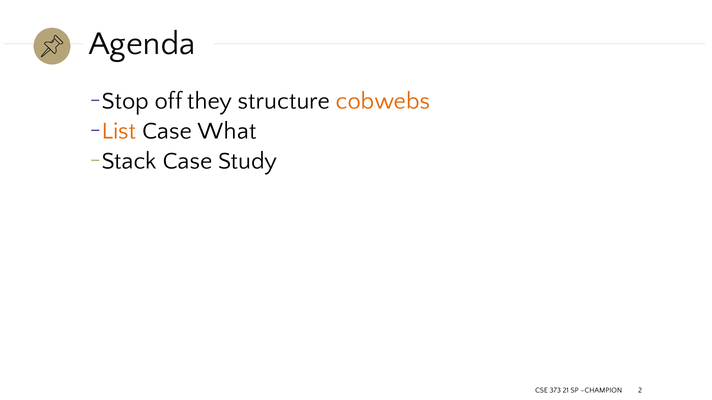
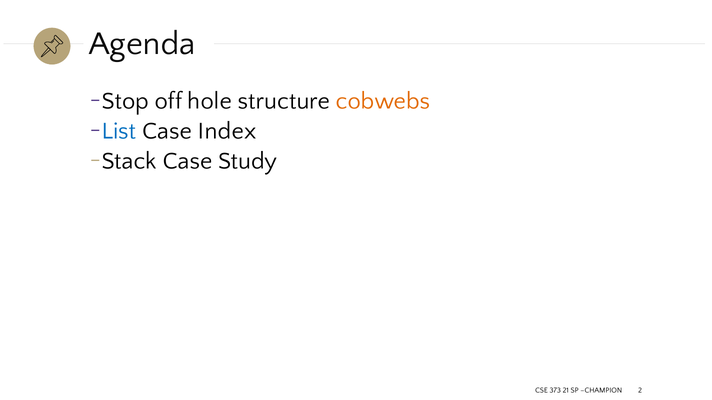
they: they -> hole
List colour: orange -> blue
What: What -> Index
